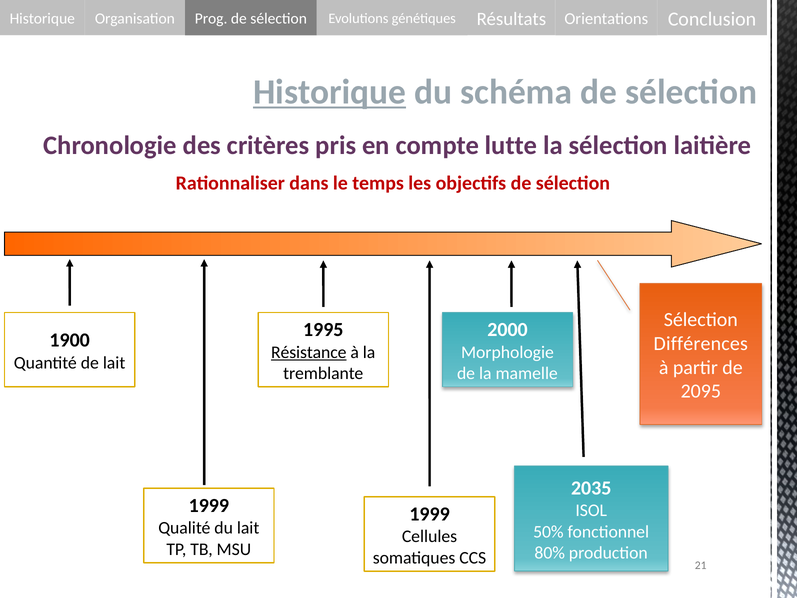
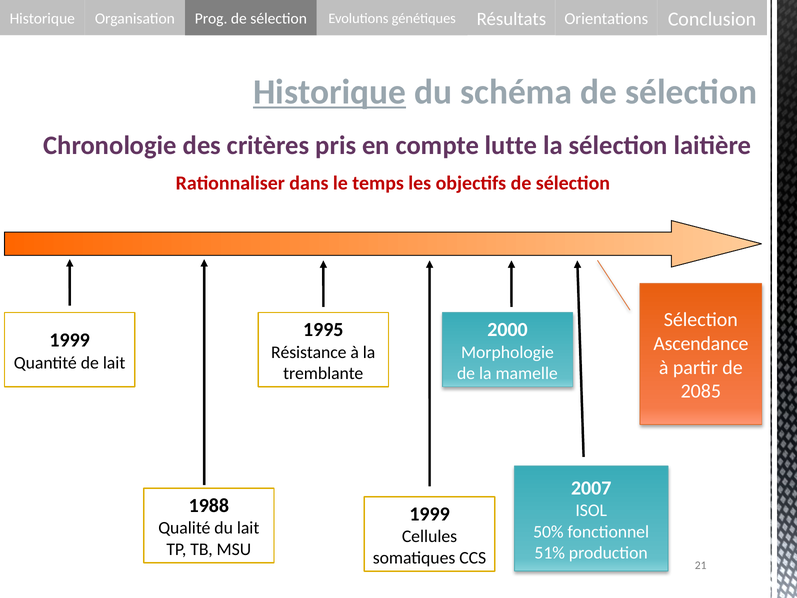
1900 at (70, 340): 1900 -> 1999
Différences: Différences -> Ascendance
Résistance underline: present -> none
2095: 2095 -> 2085
2035: 2035 -> 2007
1999 at (209, 505): 1999 -> 1988
80%: 80% -> 51%
